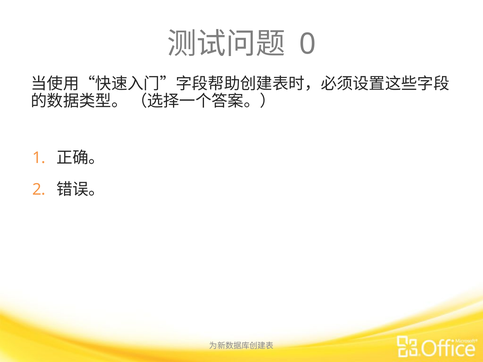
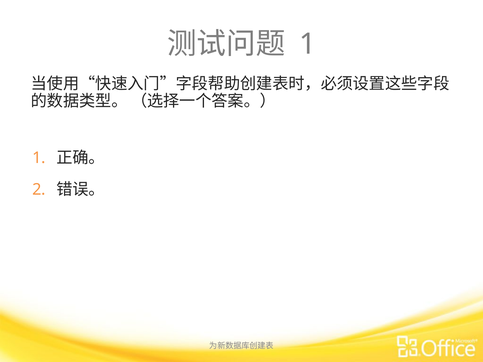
0 at (307, 44): 0 -> 1
